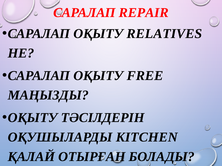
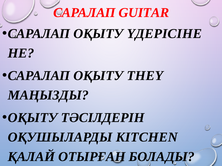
REPAIR: REPAIR -> GUITAR
RELATIVES: RELATIVES -> ҮДЕРІСІНЕ
FREE: FREE -> THEY
